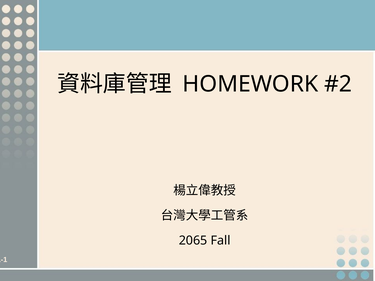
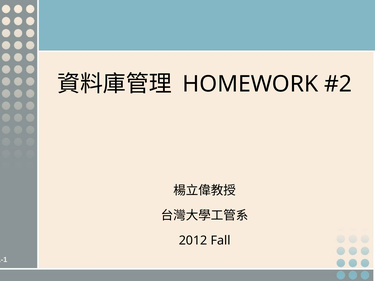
2065: 2065 -> 2012
